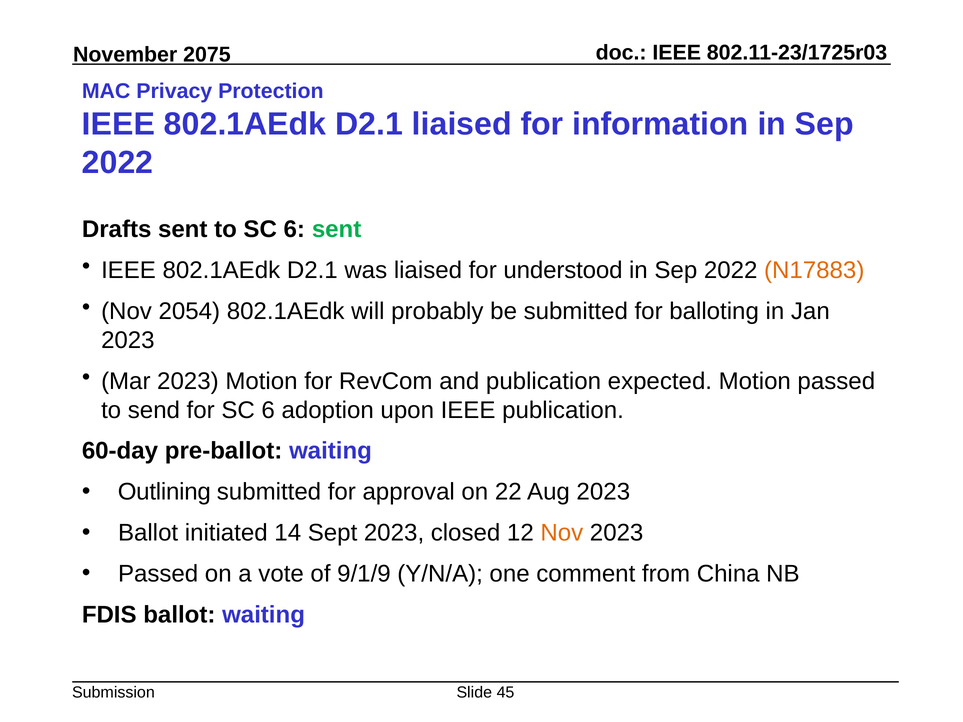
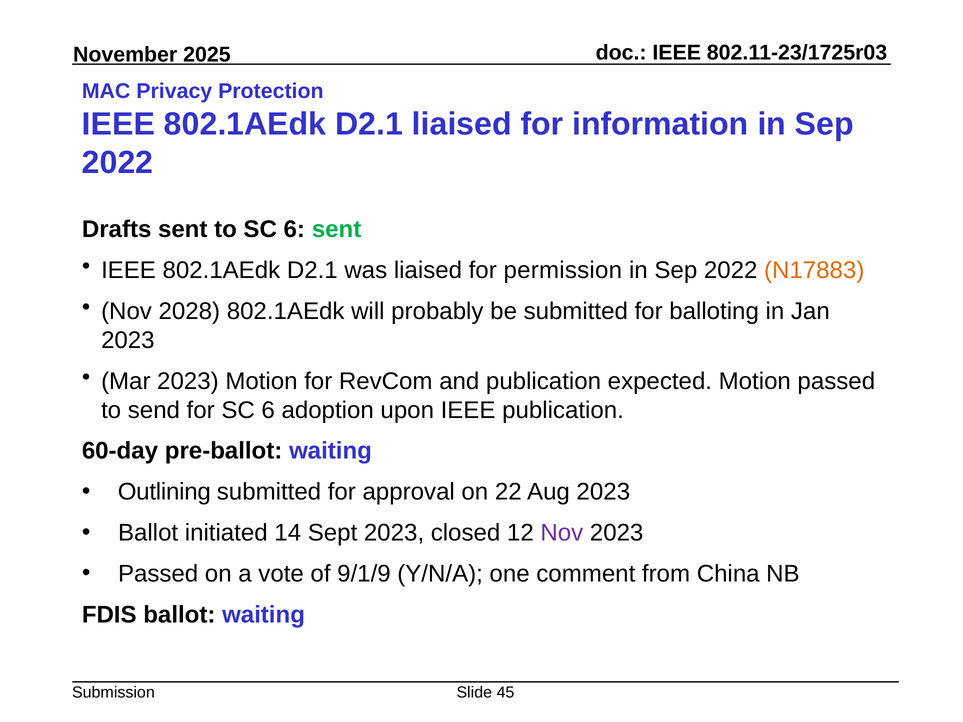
2075: 2075 -> 2025
understood: understood -> permission
2054: 2054 -> 2028
Nov at (562, 533) colour: orange -> purple
